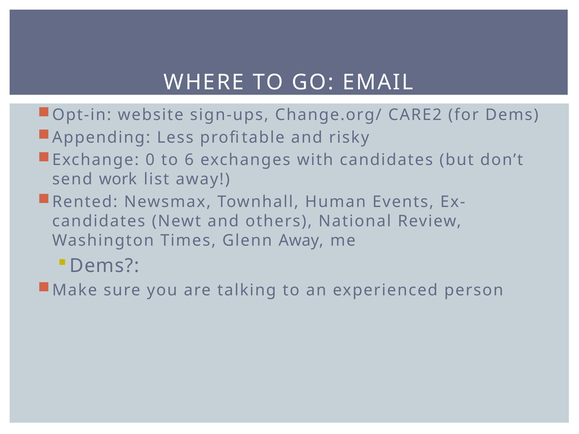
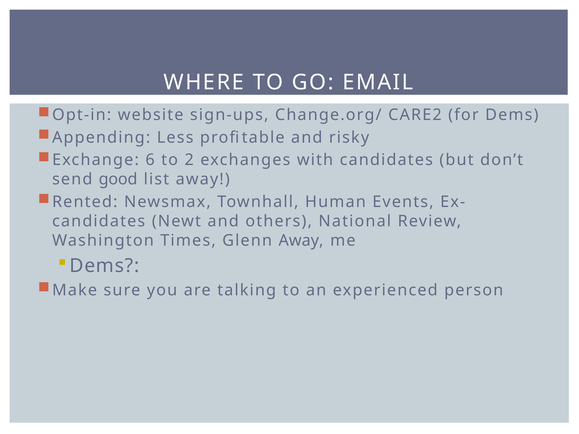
0: 0 -> 6
6: 6 -> 2
work: work -> good
